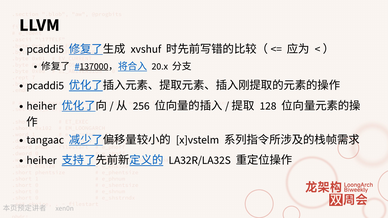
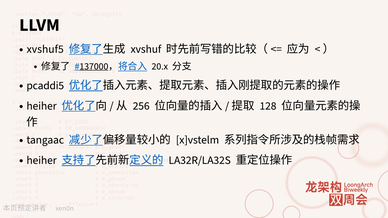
pcaddi5 at (45, 49): pcaddi5 -> xvshuf5
